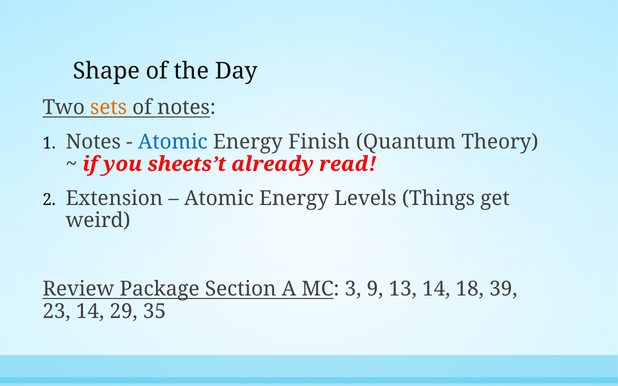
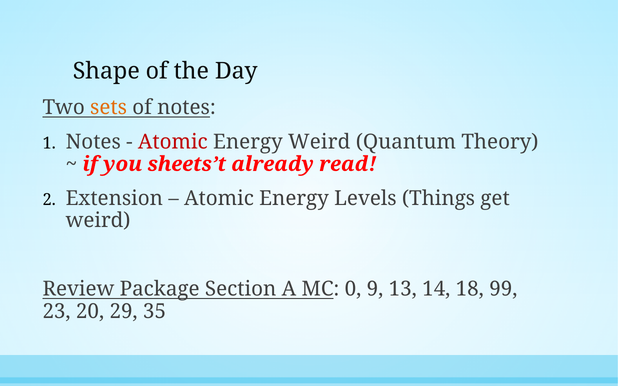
Atomic at (173, 142) colour: blue -> red
Energy Finish: Finish -> Weird
3: 3 -> 0
39: 39 -> 99
23 14: 14 -> 20
